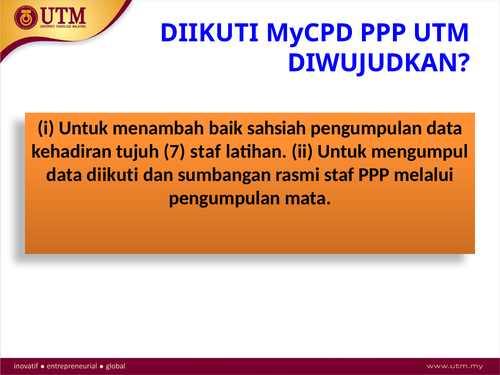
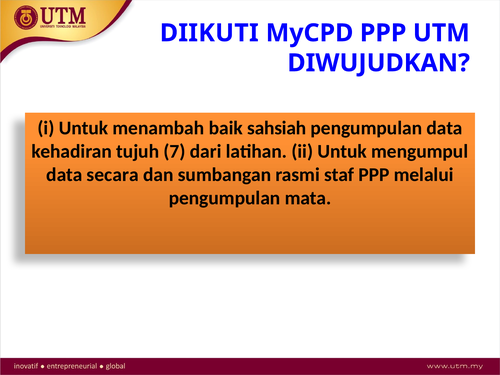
7 staf: staf -> dari
data diikuti: diikuti -> secara
